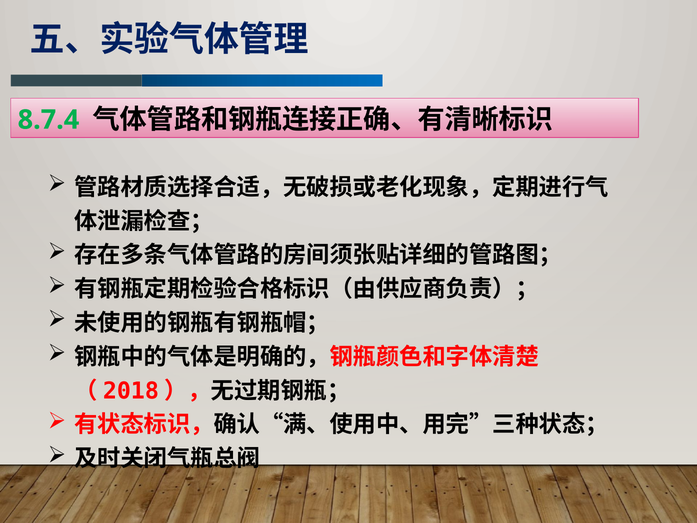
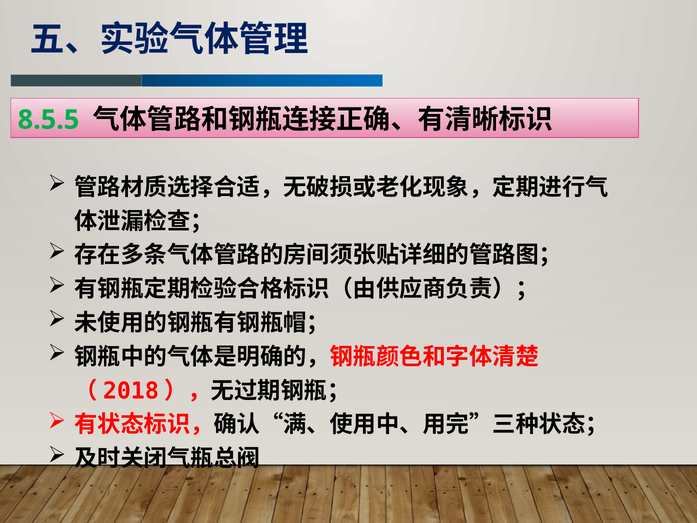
8.7.4: 8.7.4 -> 8.5.5
